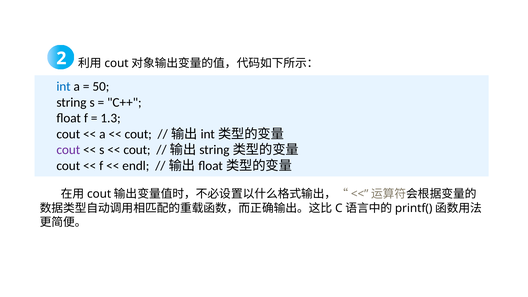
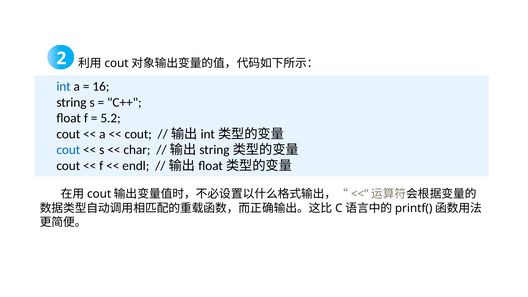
50: 50 -> 16
1.3: 1.3 -> 5.2
cout at (68, 150) colour: purple -> blue
cout at (137, 150): cout -> char
